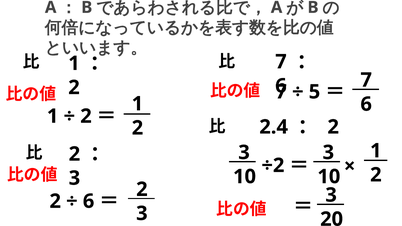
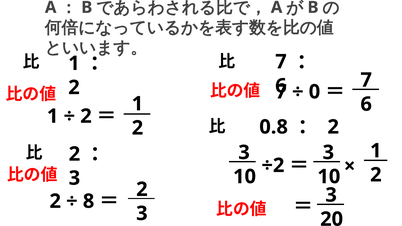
5: 5 -> 0
2.4: 2.4 -> 0.8
6 at (89, 201): 6 -> 8
